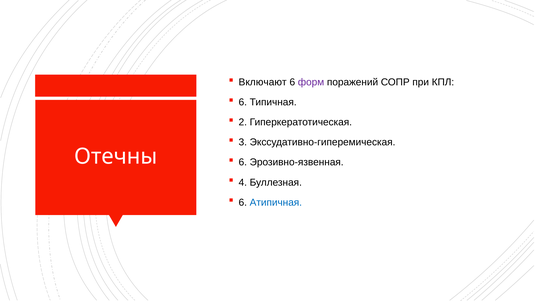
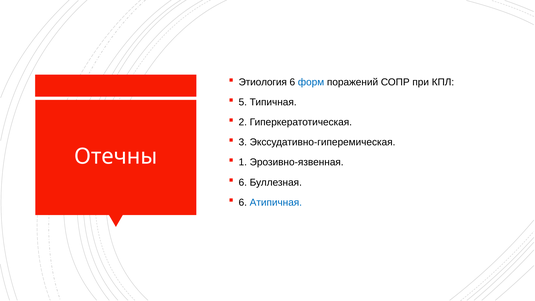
Включают: Включают -> Этиология
форм colour: purple -> blue
6 at (243, 102): 6 -> 5
6 at (243, 162): 6 -> 1
4 at (243, 182): 4 -> 6
